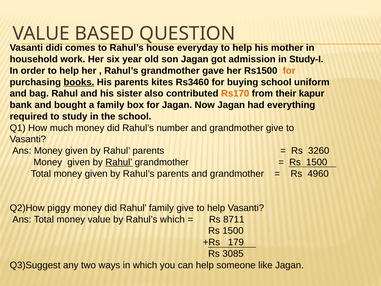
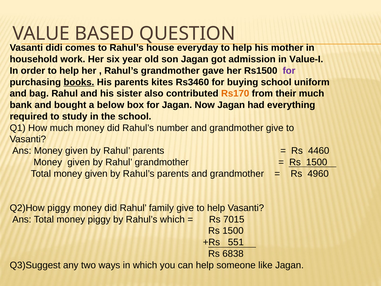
Study-I: Study-I -> Value-I
for at (289, 71) colour: orange -> purple
their kapur: kapur -> much
a family: family -> below
3260: 3260 -> 4460
Rahul at (119, 162) underline: present -> none
money value: value -> piggy
8711: 8711 -> 7015
179: 179 -> 551
3085: 3085 -> 6838
